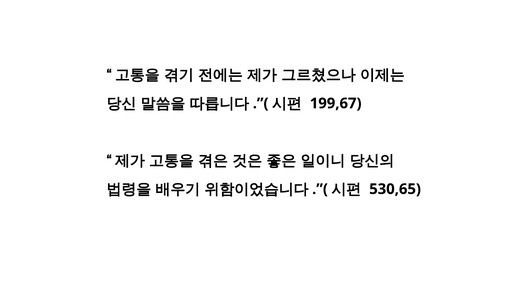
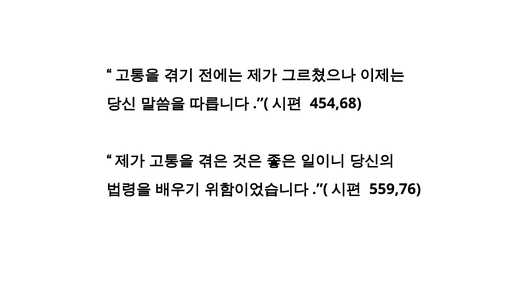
199,67: 199,67 -> 454,68
530,65: 530,65 -> 559,76
